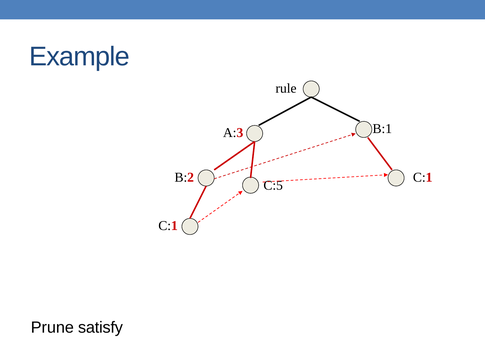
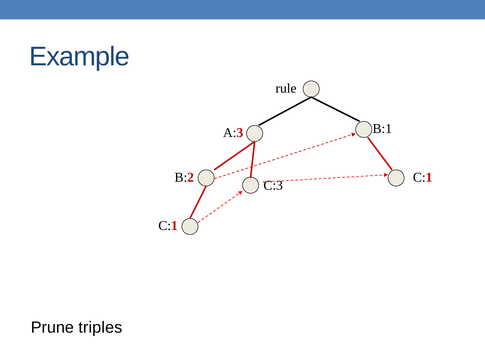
C:5: C:5 -> C:3
satisfy: satisfy -> triples
